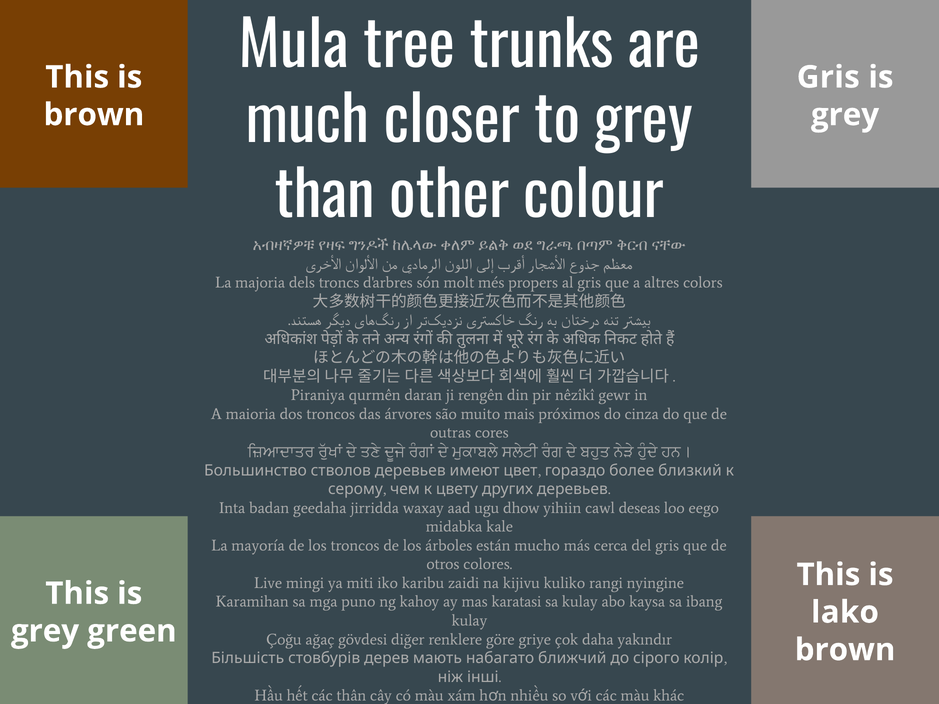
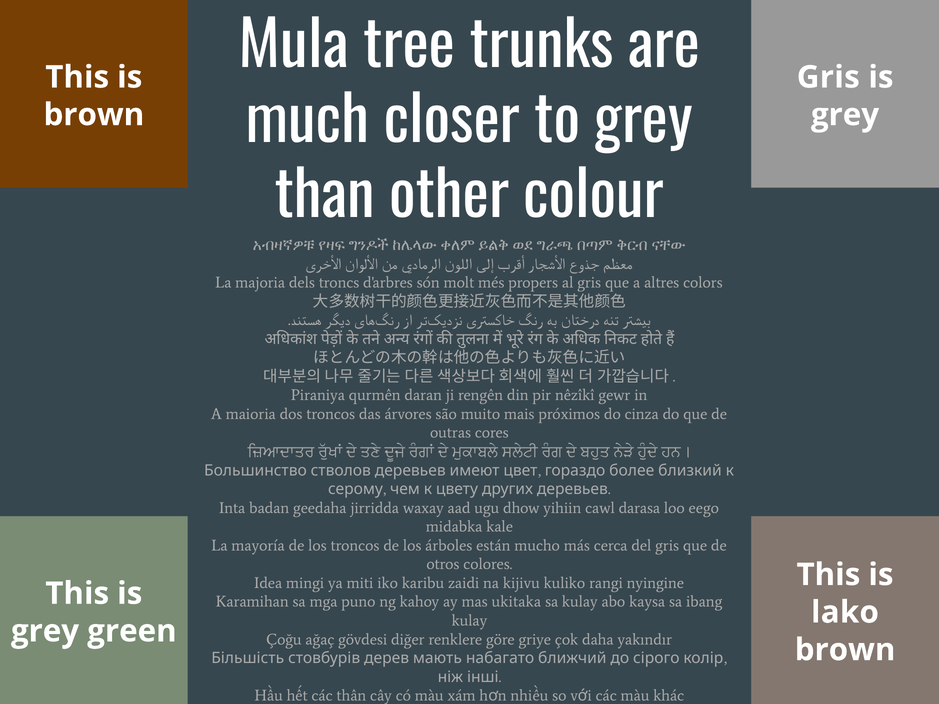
deseas: deseas -> darasa
Live: Live -> Idea
karatasi: karatasi -> ukitaka
